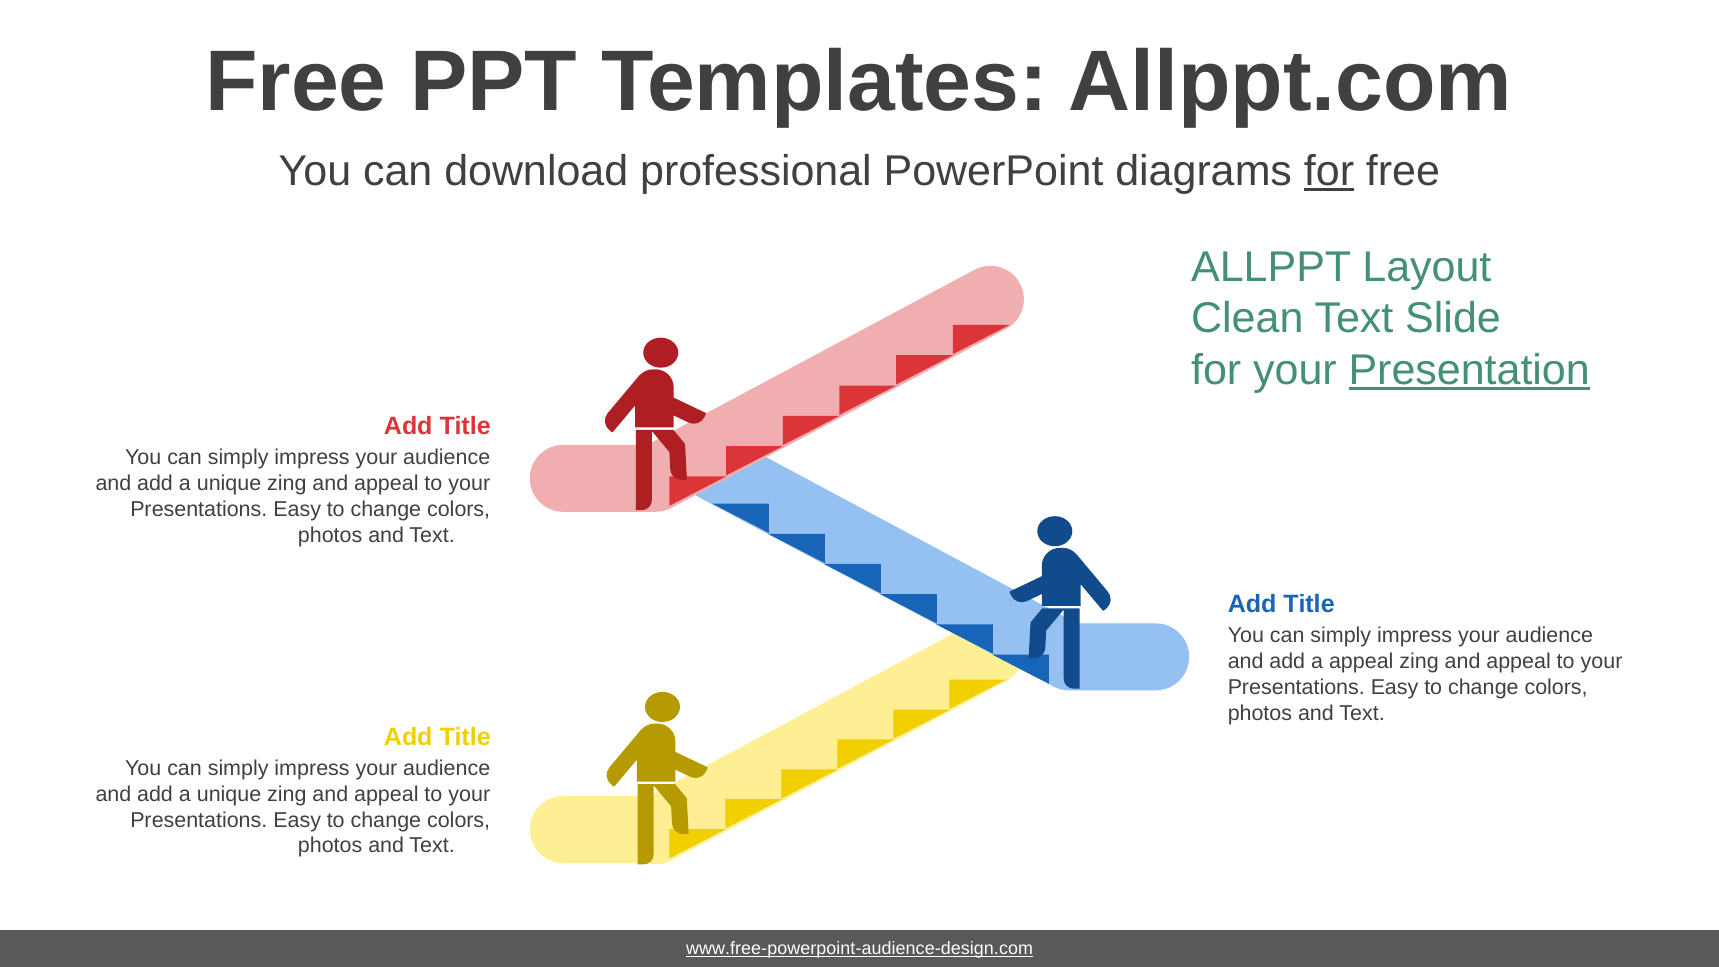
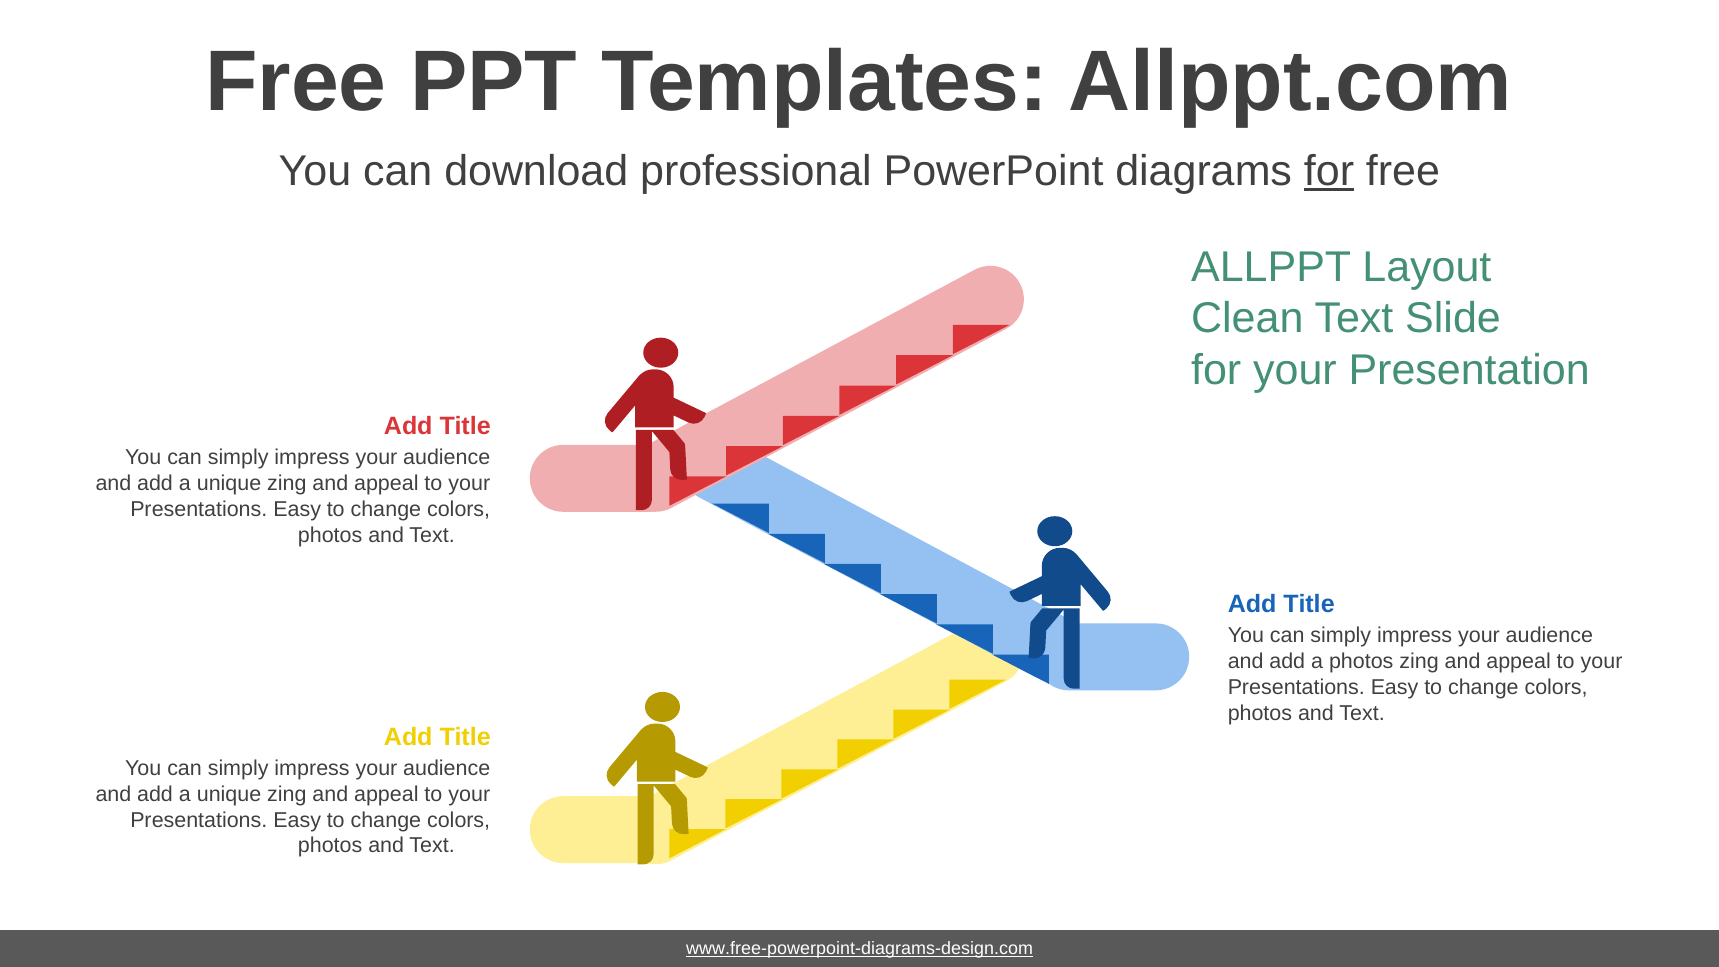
Presentation underline: present -> none
a appeal: appeal -> photos
www.free-powerpoint-audience-design.com: www.free-powerpoint-audience-design.com -> www.free-powerpoint-diagrams-design.com
